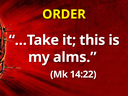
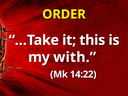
alms: alms -> with
